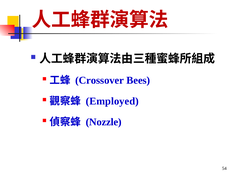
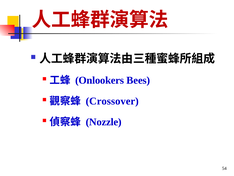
Crossover: Crossover -> Onlookers
Employed: Employed -> Crossover
